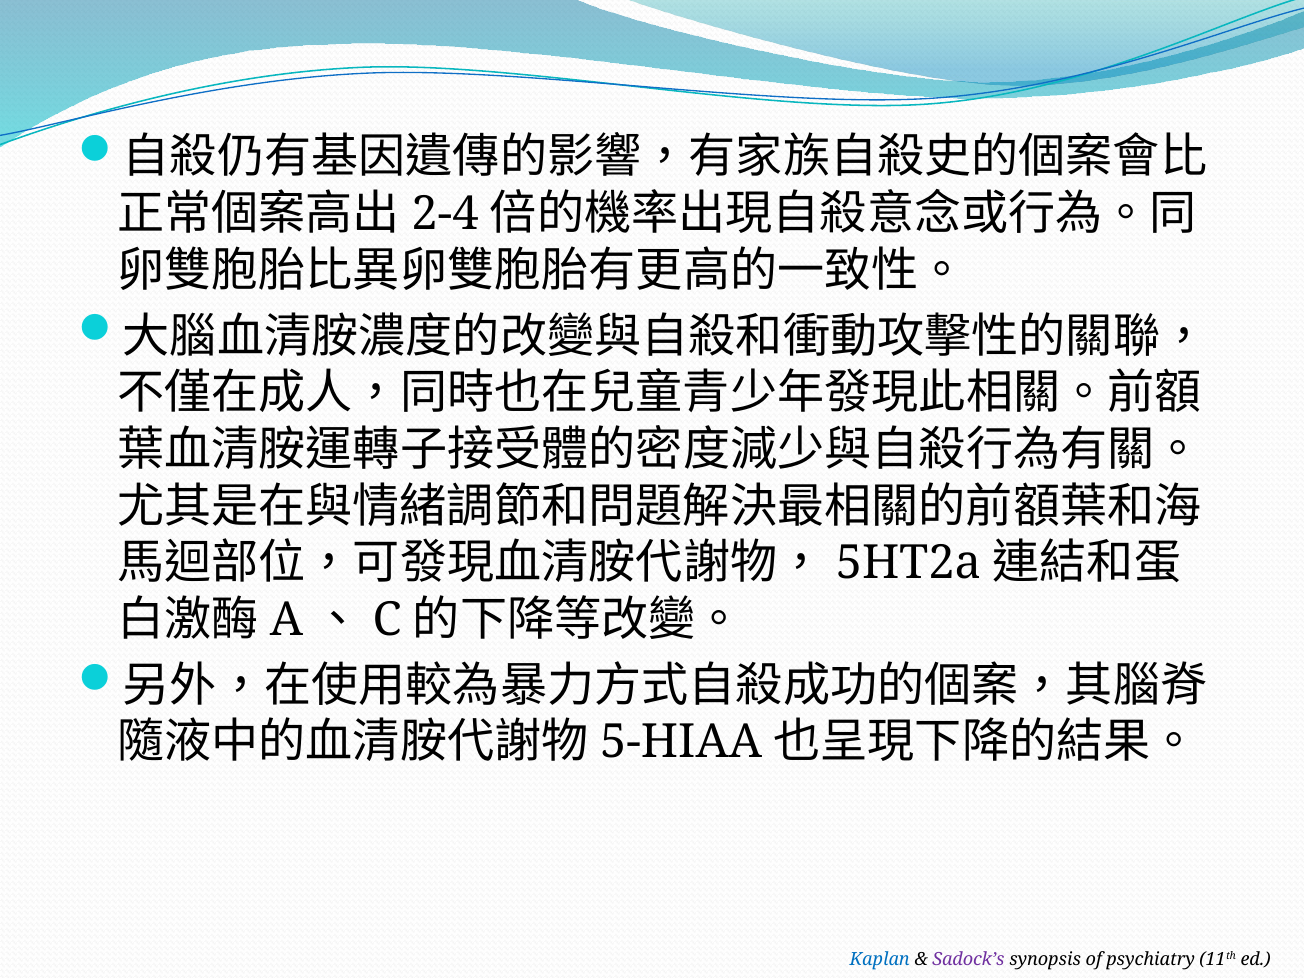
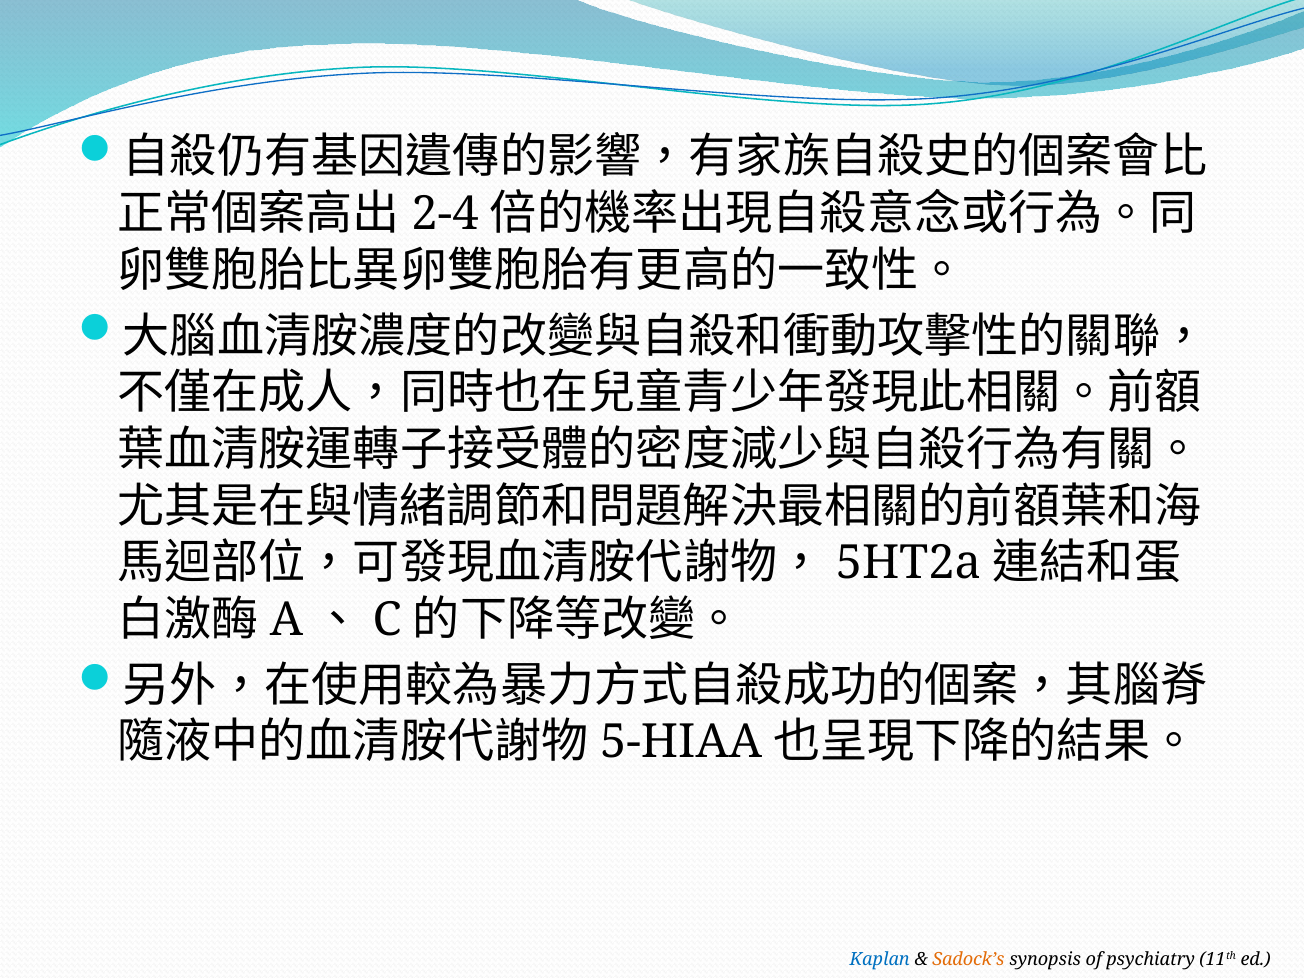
Sadock’s colour: purple -> orange
